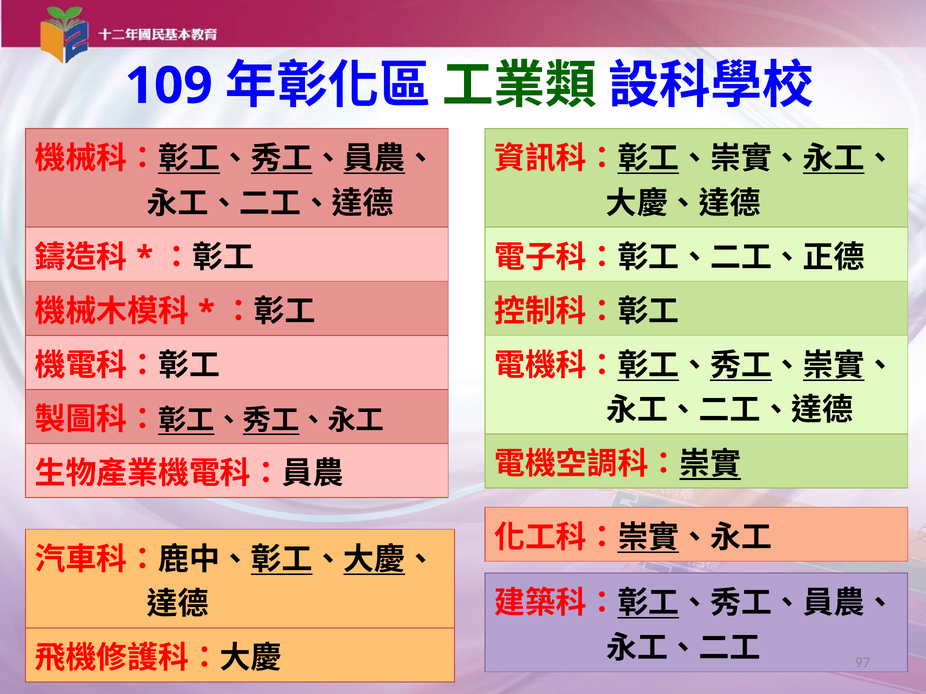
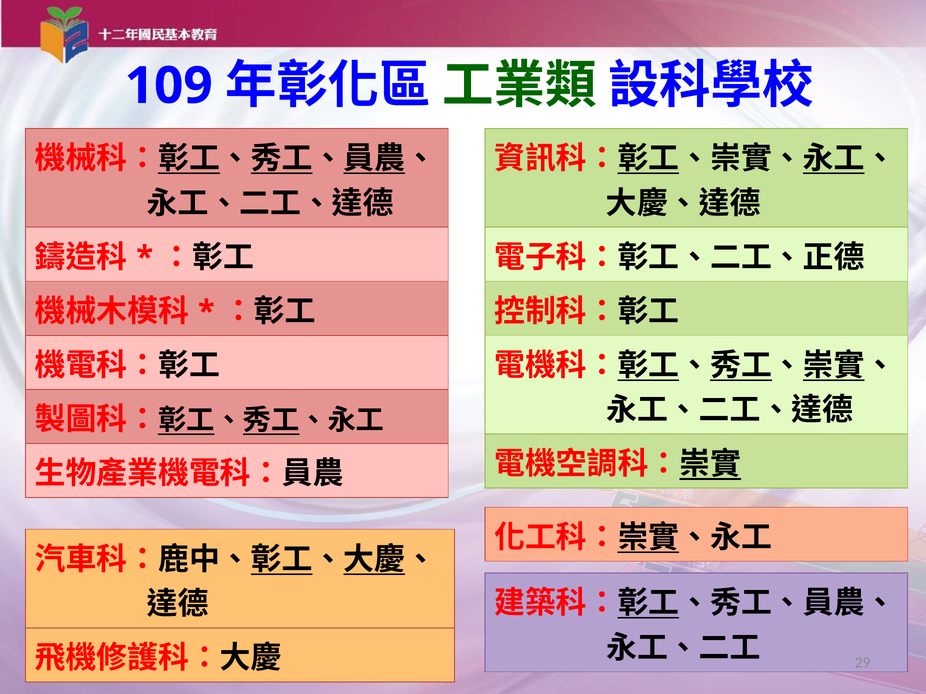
97: 97 -> 29
